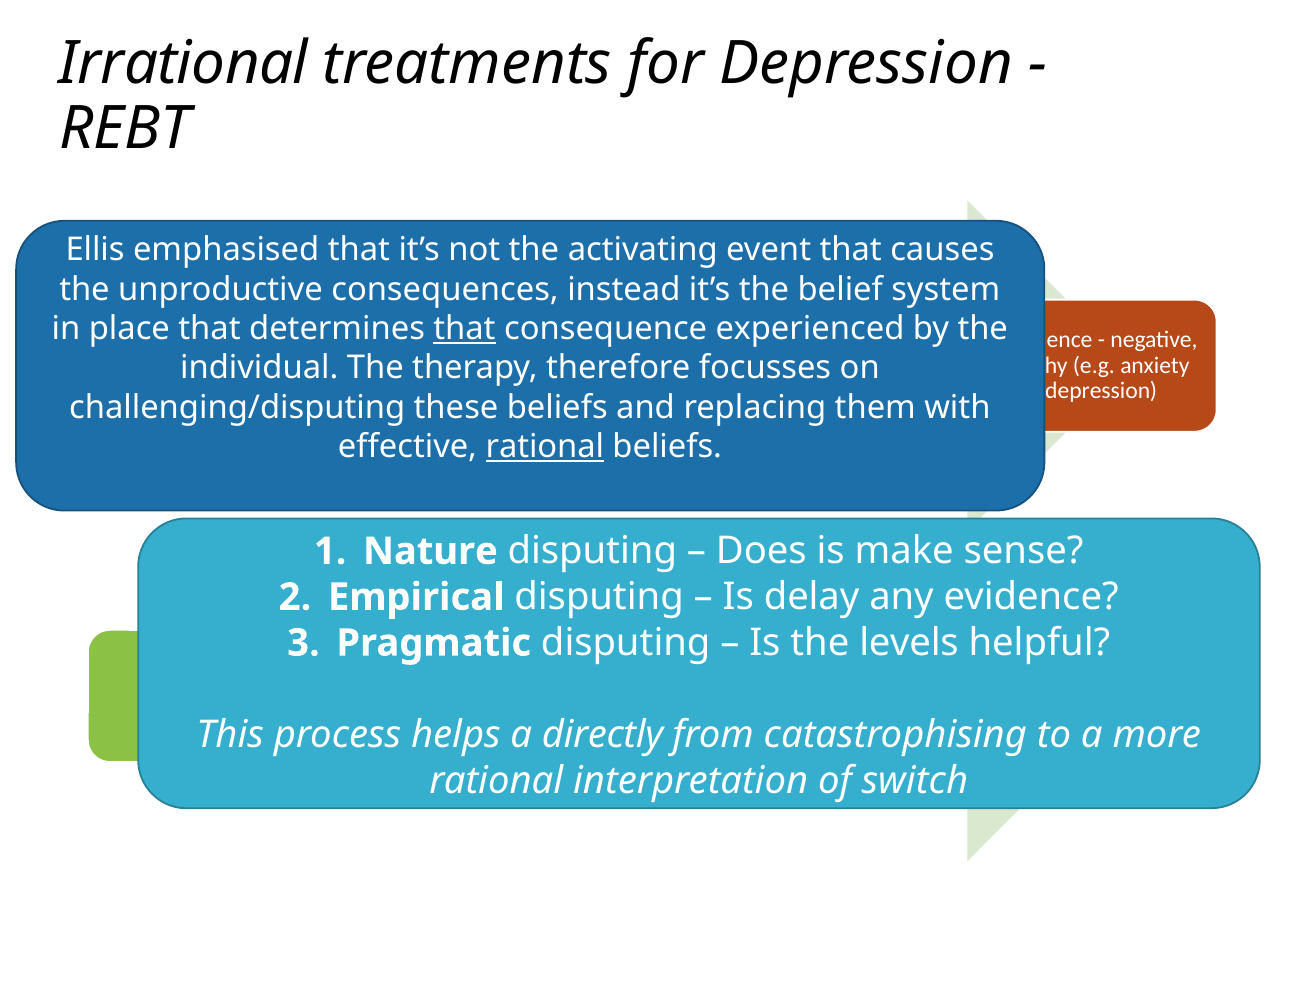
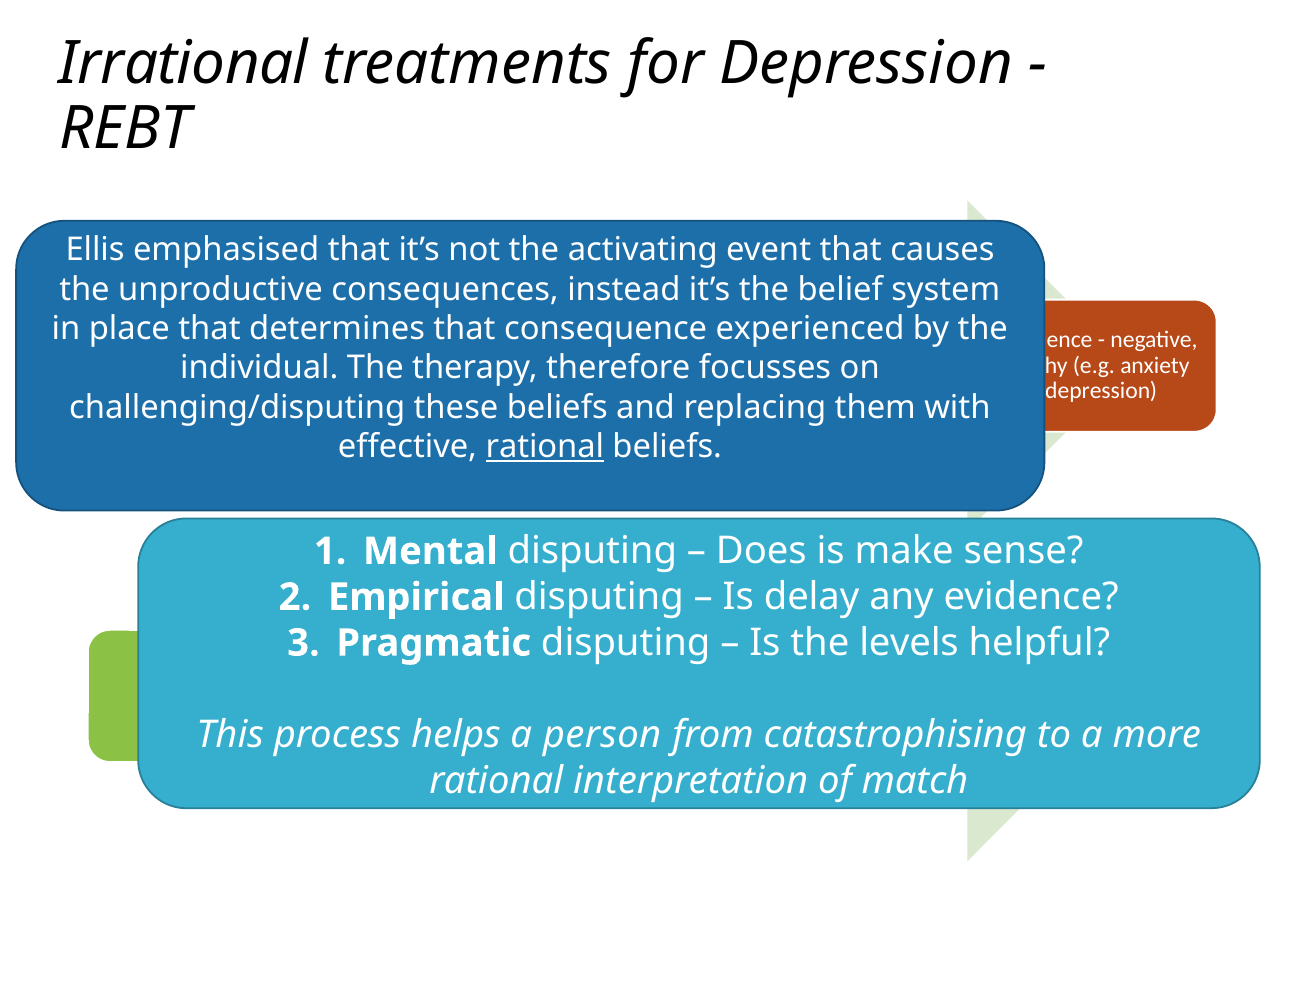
that at (464, 328) underline: present -> none
Nature: Nature -> Mental
directly: directly -> person
switch: switch -> match
